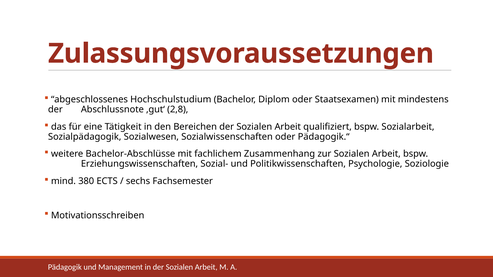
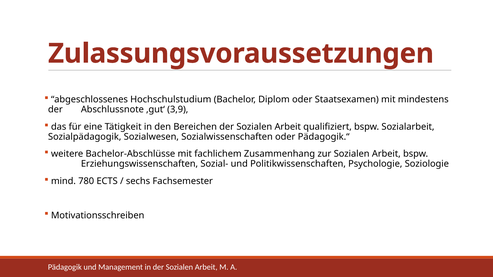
2,8: 2,8 -> 3,9
380: 380 -> 780
